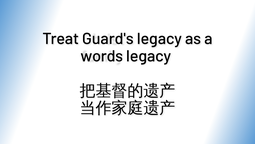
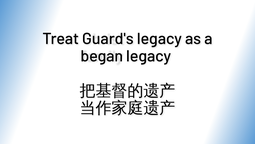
words: words -> began
